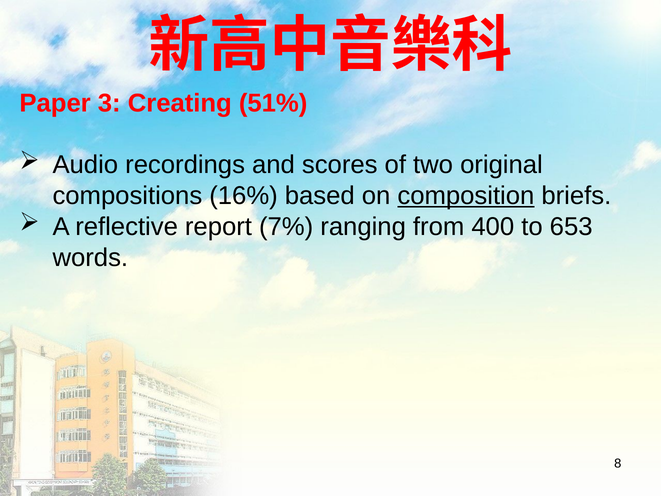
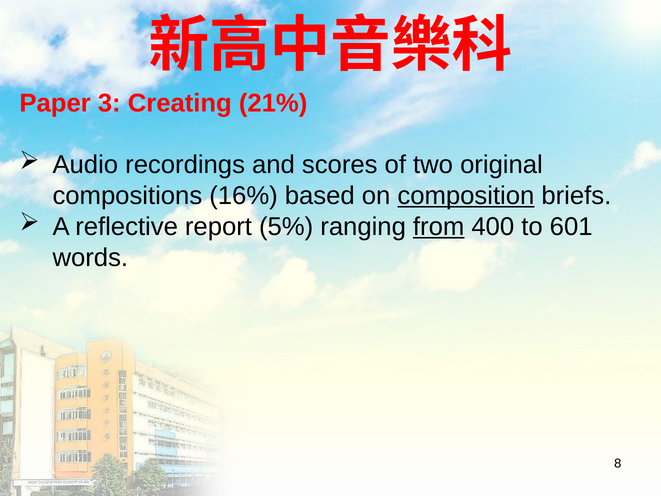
51%: 51% -> 21%
7%: 7% -> 5%
from underline: none -> present
653: 653 -> 601
